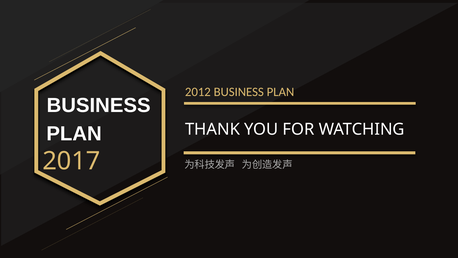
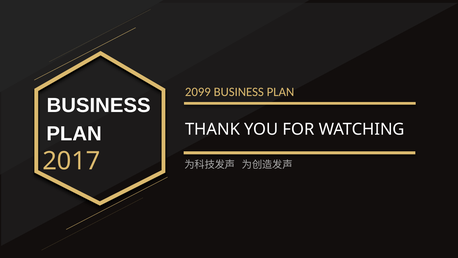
2012: 2012 -> 2099
